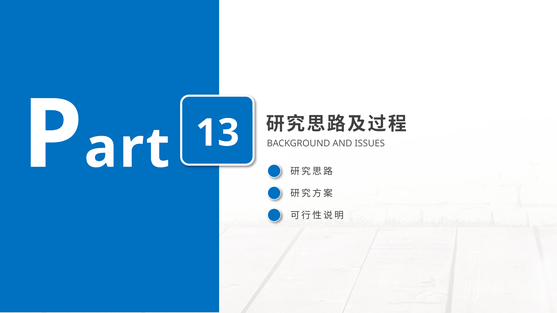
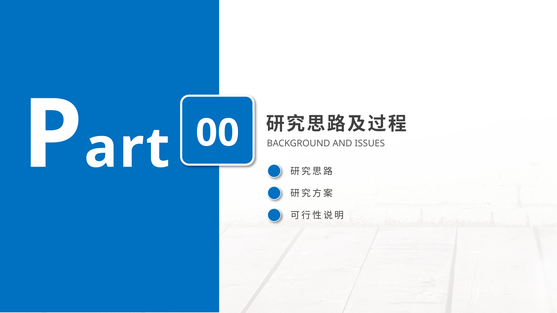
13: 13 -> 00
